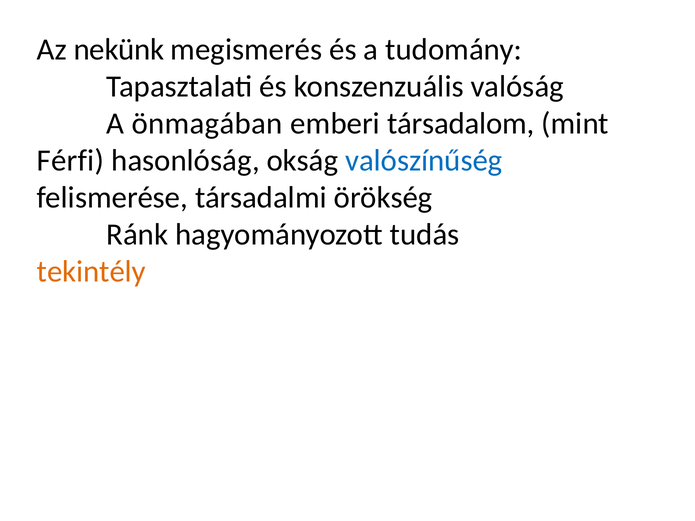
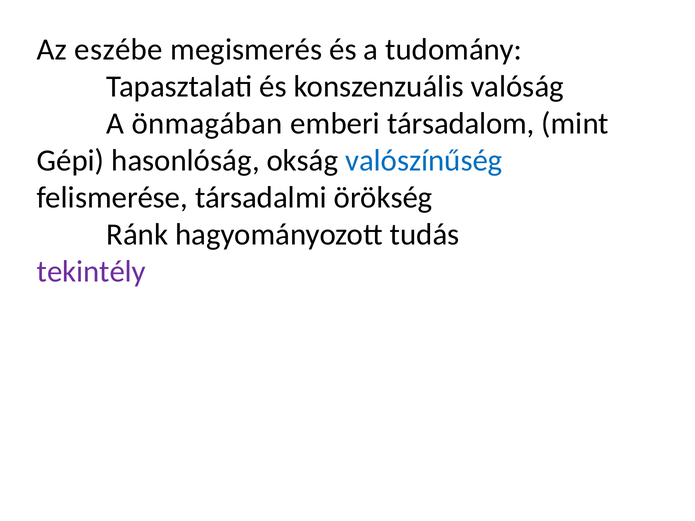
nekünk: nekünk -> eszébe
Férfi: Férfi -> Gépi
tekintély colour: orange -> purple
